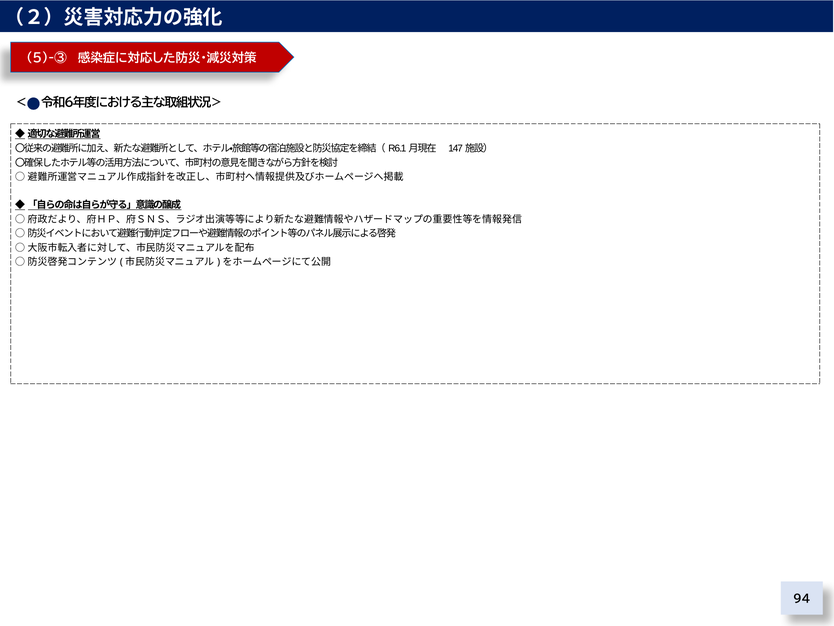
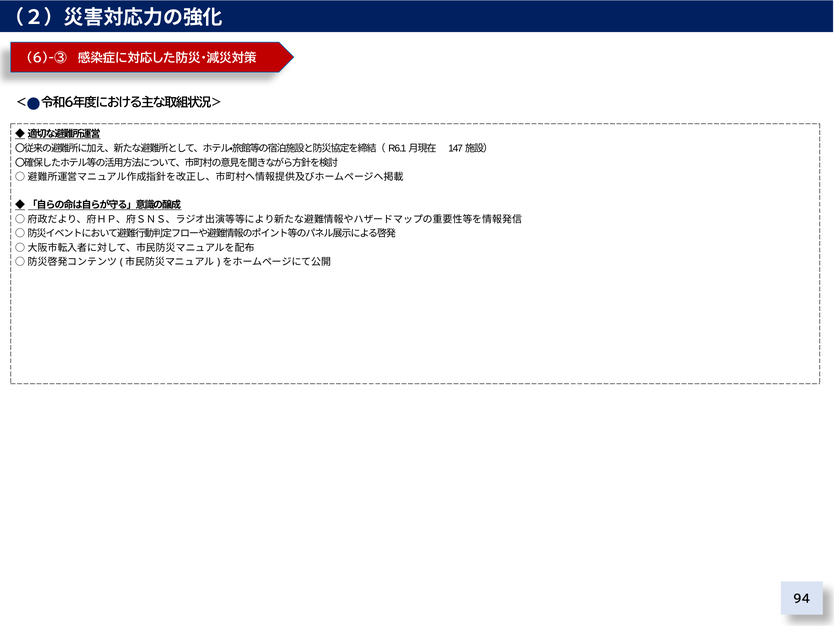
5)-③: 5)-③ -> 6)-③
